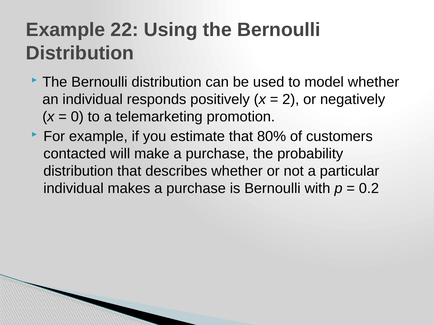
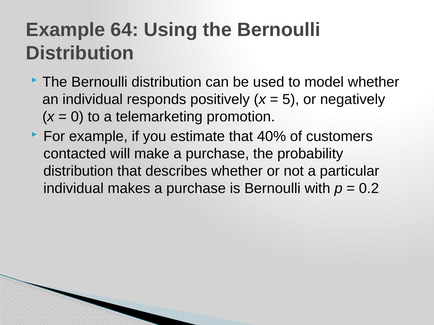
22: 22 -> 64
2: 2 -> 5
80%: 80% -> 40%
